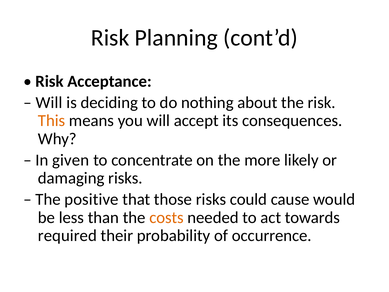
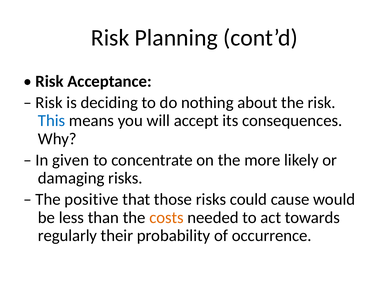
Will at (49, 102): Will -> Risk
This colour: orange -> blue
required: required -> regularly
